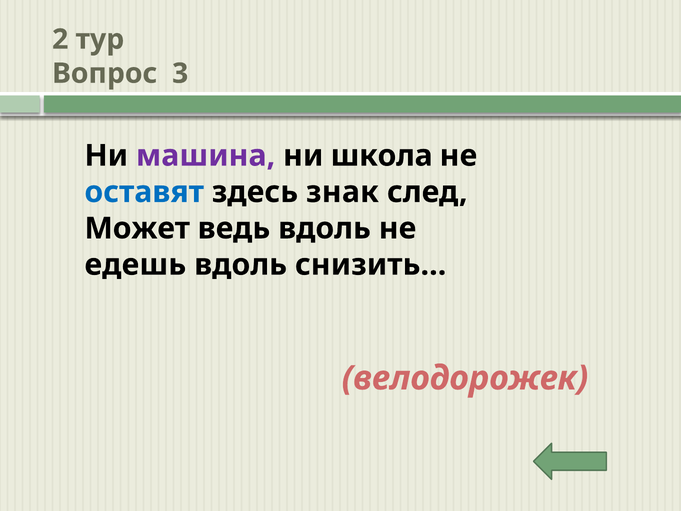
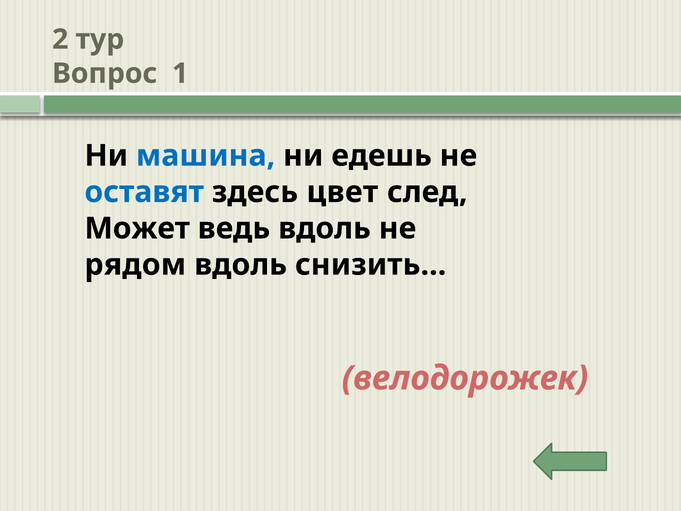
3: 3 -> 1
машина colour: purple -> blue
школа: школа -> едешь
знак: знак -> цвет
едешь: едешь -> рядом
